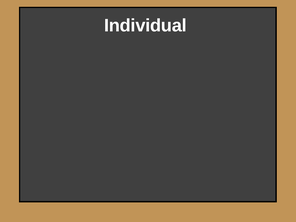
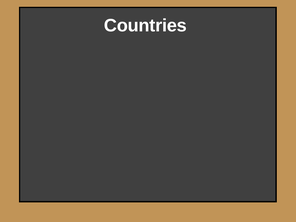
Individual: Individual -> Countries
